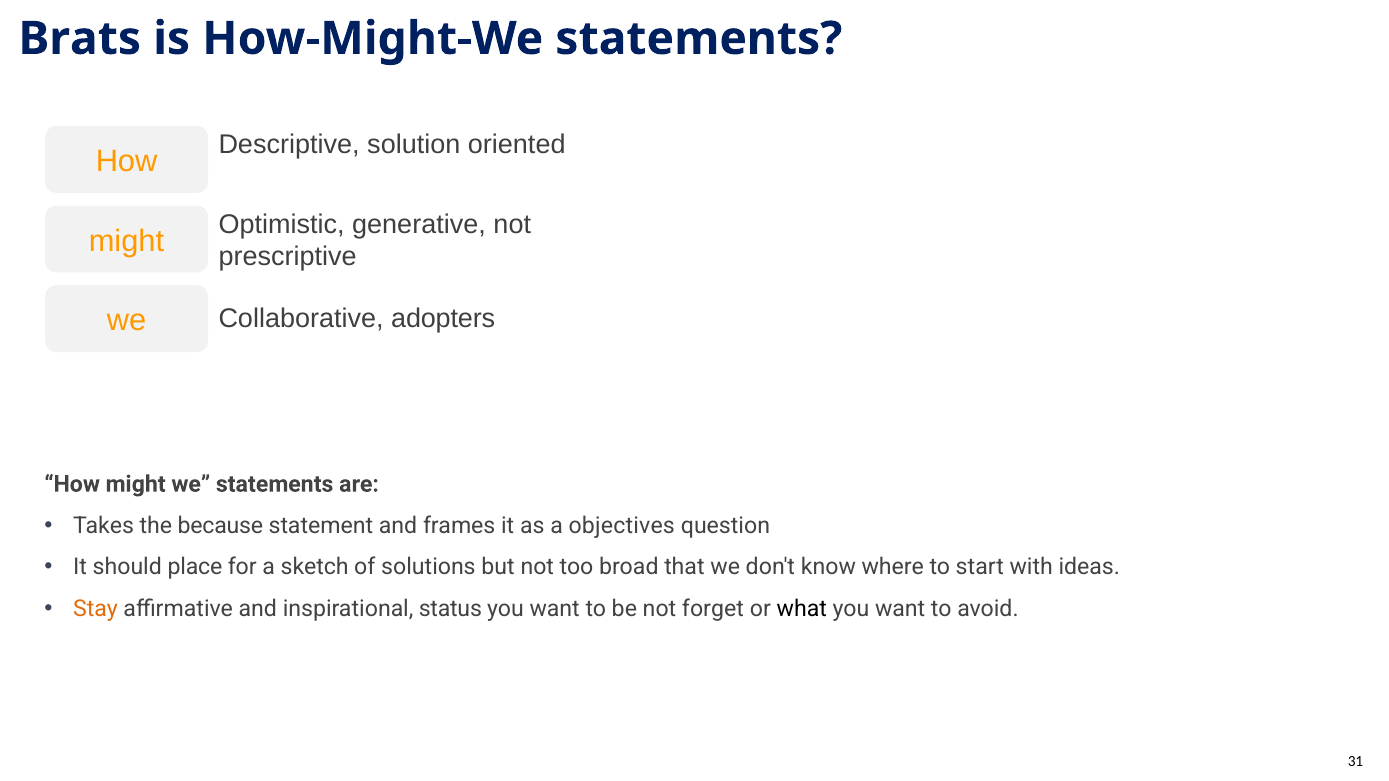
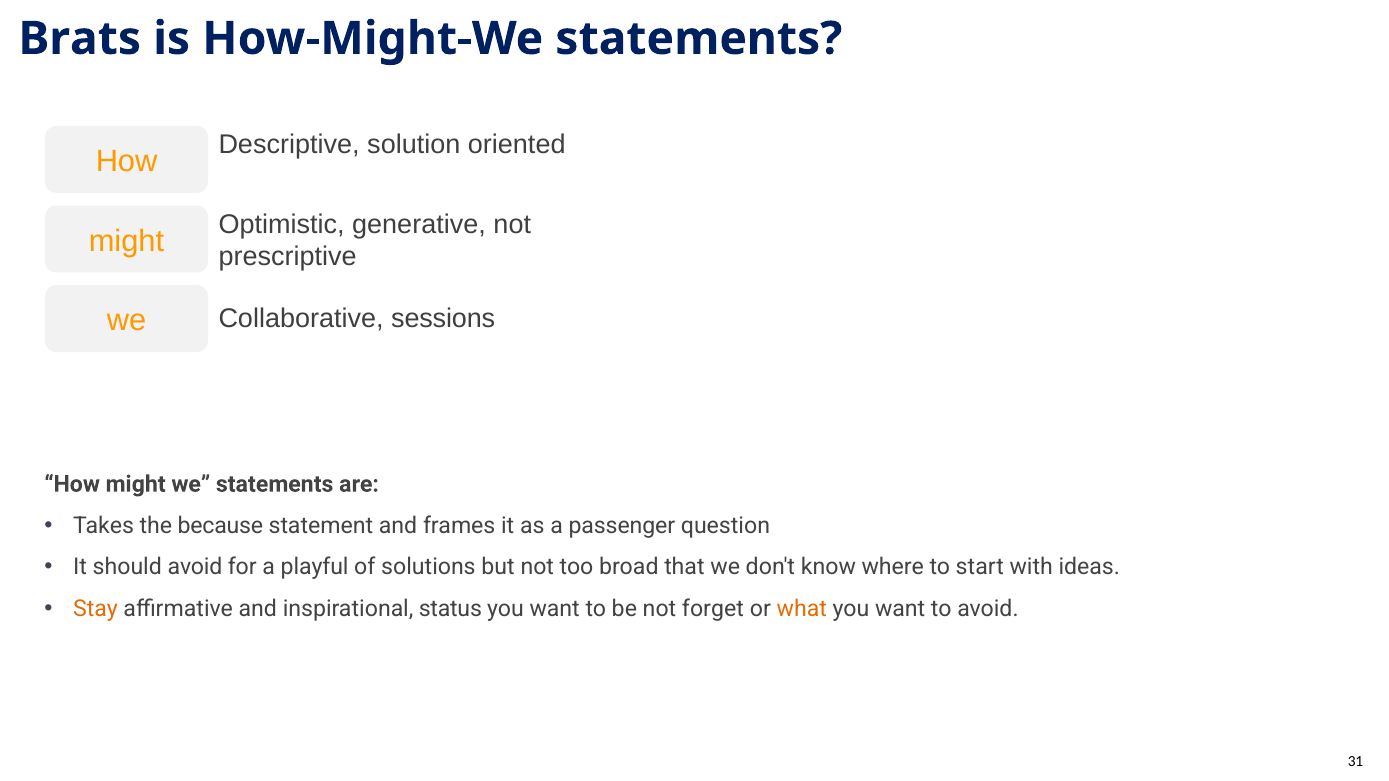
adopters: adopters -> sessions
objectives: objectives -> passenger
should place: place -> avoid
sketch: sketch -> playful
what colour: black -> orange
